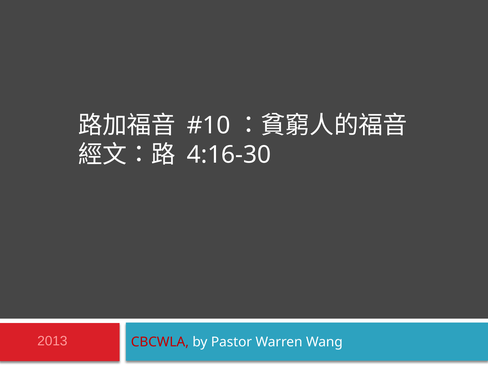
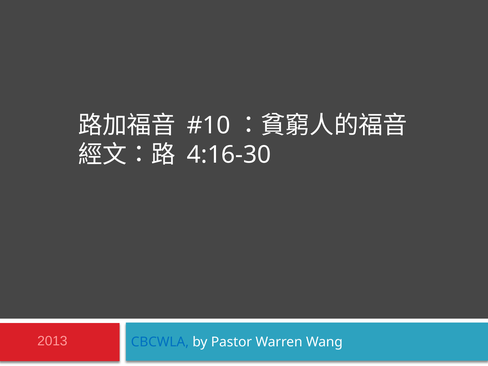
CBCWLA colour: red -> blue
